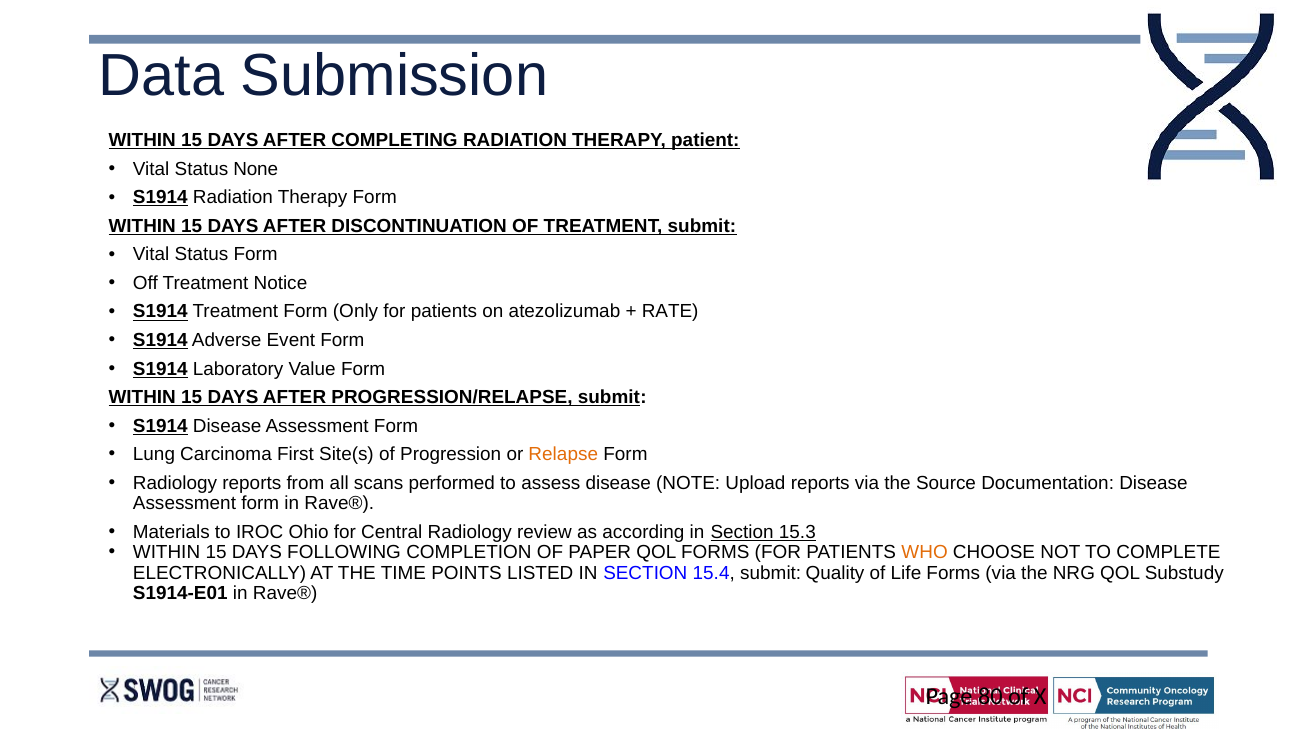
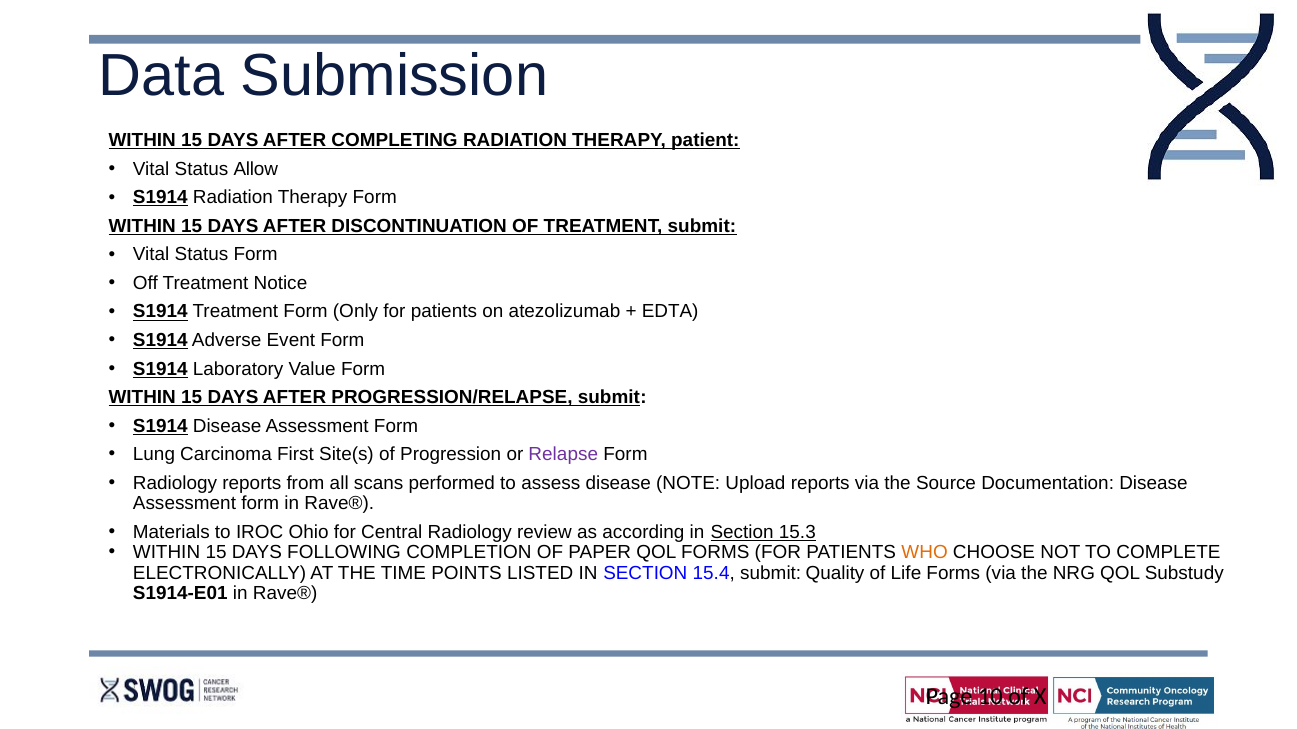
None: None -> Allow
RATE: RATE -> EDTA
Relapse colour: orange -> purple
80: 80 -> 10
